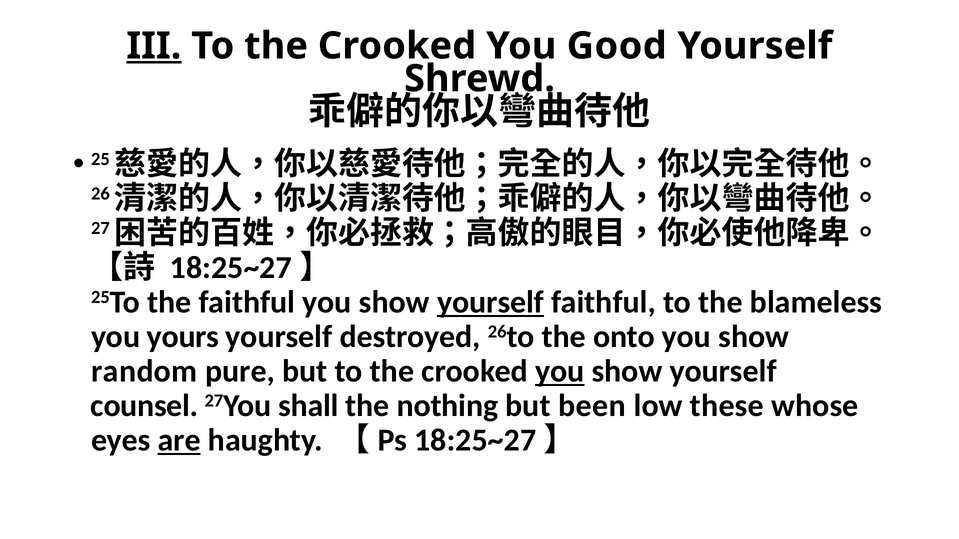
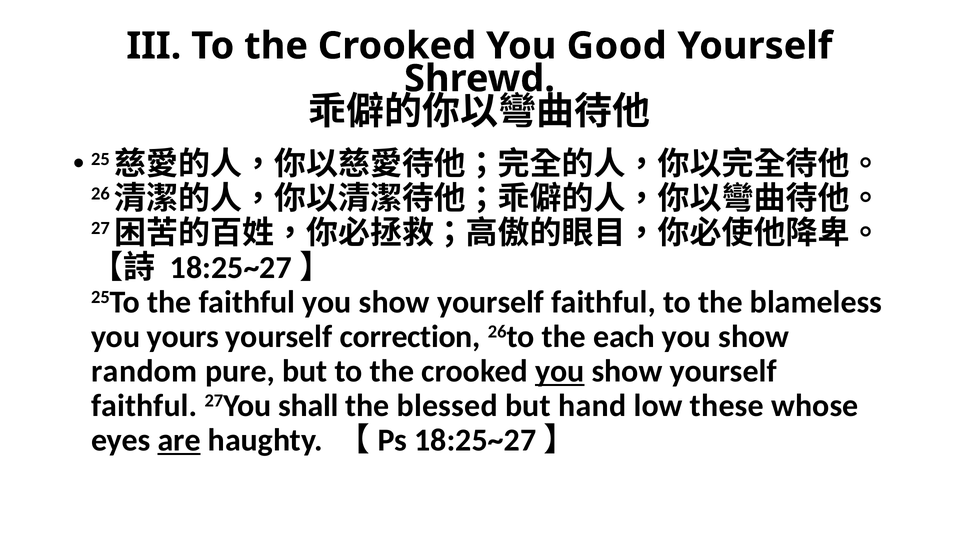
III underline: present -> none
yourself at (491, 302) underline: present -> none
destroyed: destroyed -> correction
onto: onto -> each
counsel at (144, 406): counsel -> faithful
nothing: nothing -> blessed
been: been -> hand
